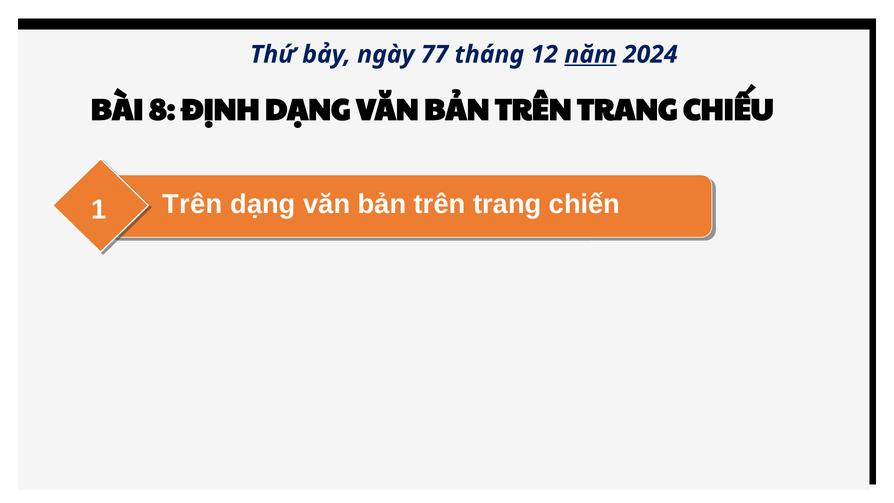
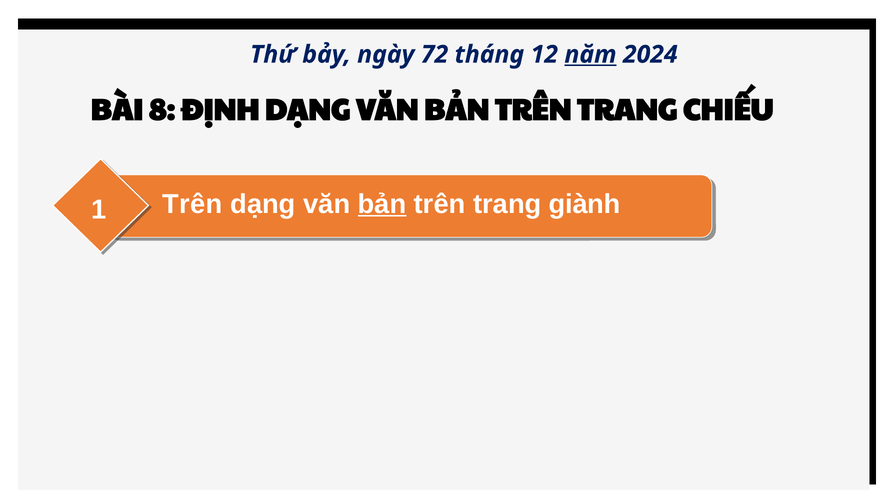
77: 77 -> 72
bản at (382, 204) underline: none -> present
chiến: chiến -> giành
